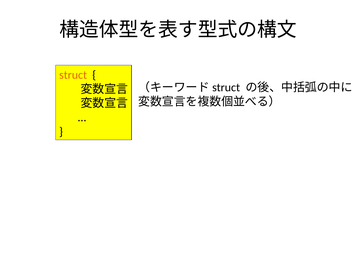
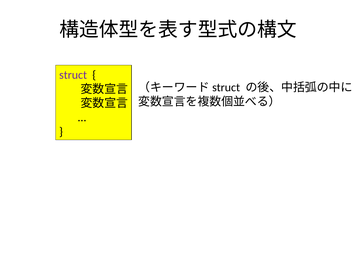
struct colour: orange -> purple
